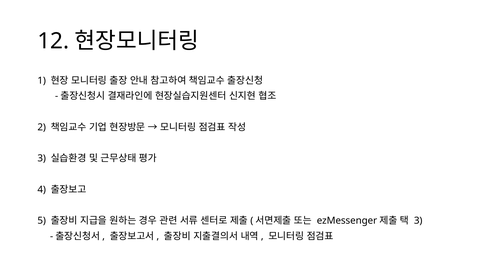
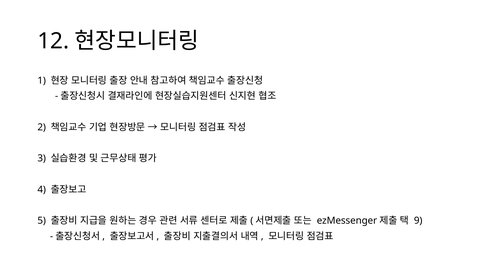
3 at (418, 221): 3 -> 9
